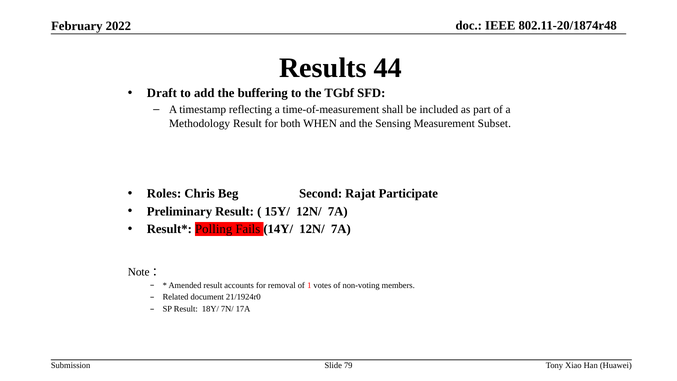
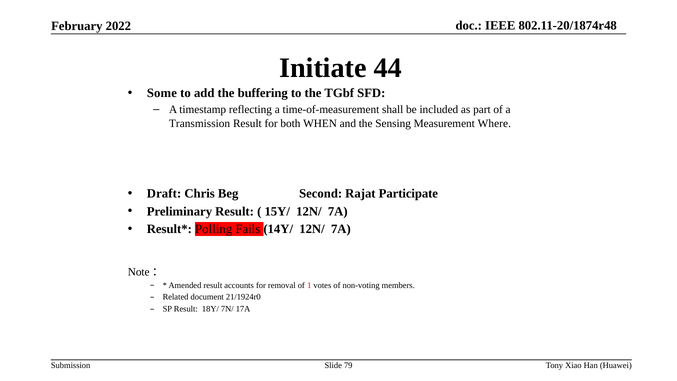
Results: Results -> Initiate
Draft: Draft -> Some
Methodology: Methodology -> Transmission
Subset: Subset -> Where
Roles: Roles -> Draft
